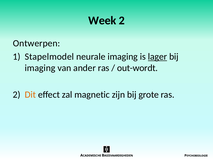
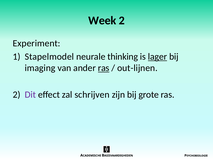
Ontwerpen: Ontwerpen -> Experiment
neurale imaging: imaging -> thinking
ras at (104, 68) underline: none -> present
out-wordt: out-wordt -> out-lijnen
Dit colour: orange -> purple
magnetic: magnetic -> schrijven
